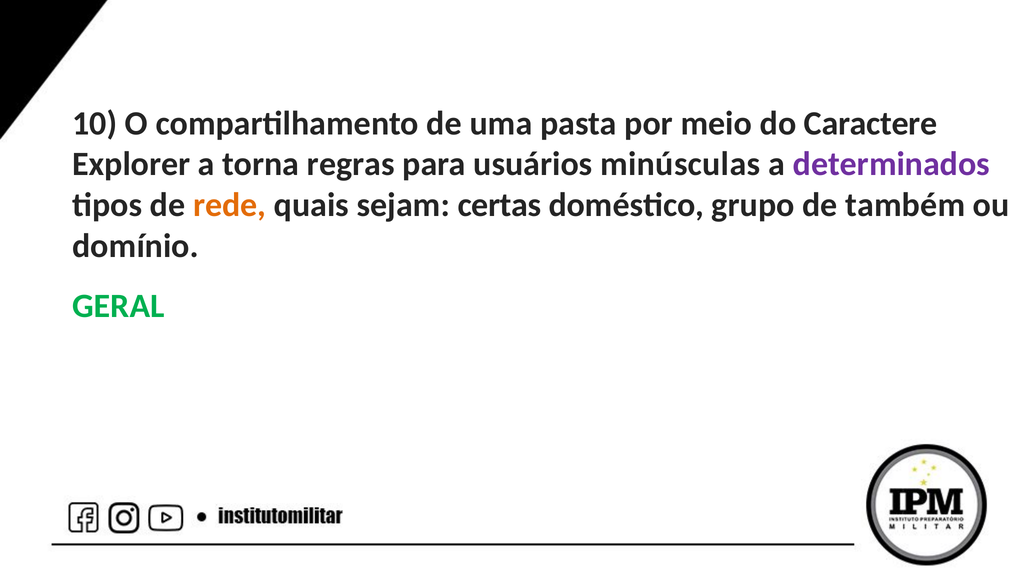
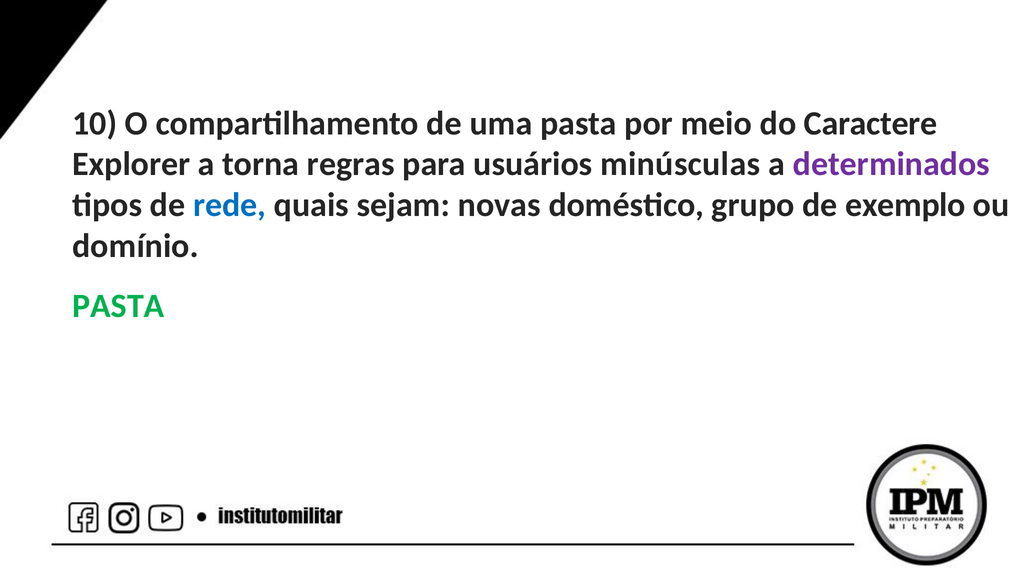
rede colour: orange -> blue
certas: certas -> novas
também: também -> exemplo
GERAL at (118, 306): GERAL -> PASTA
